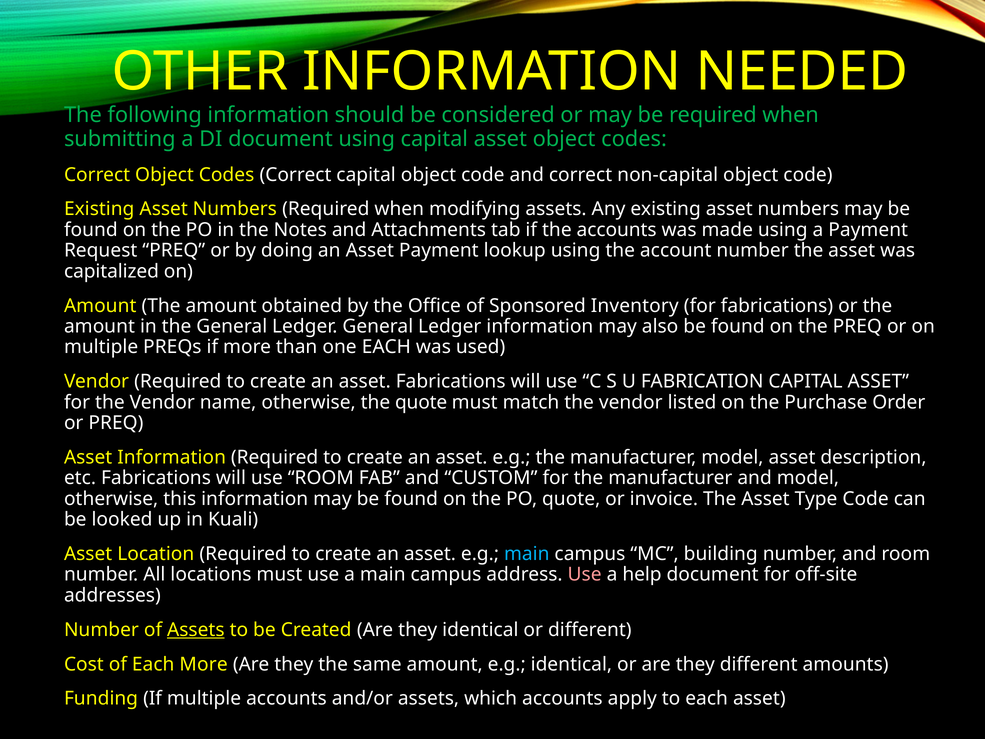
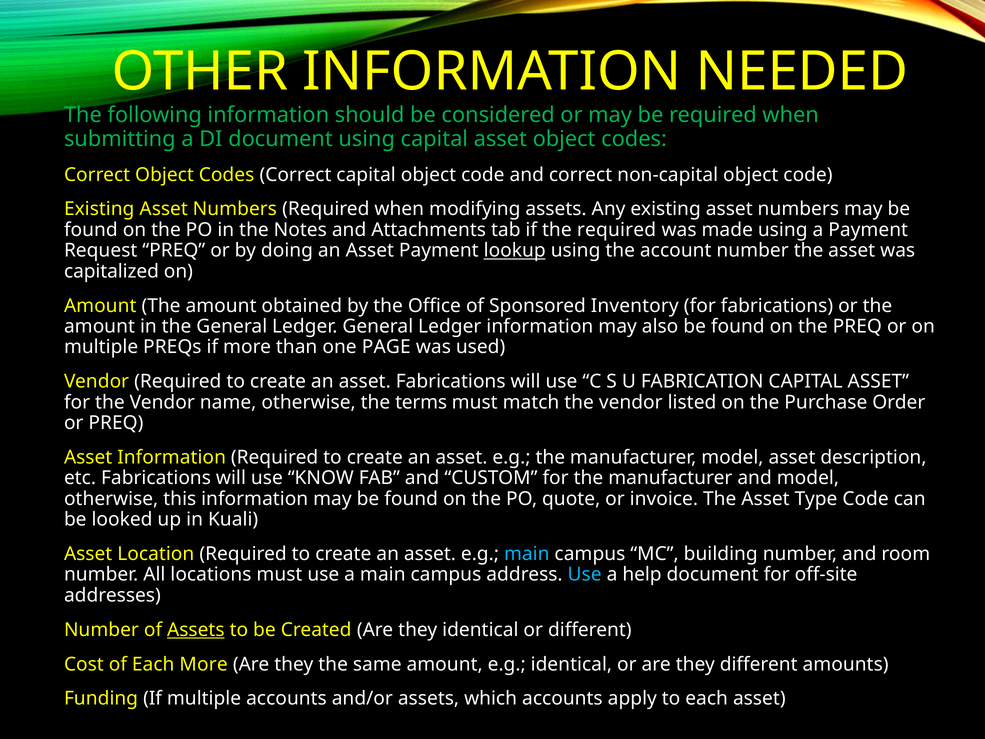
the accounts: accounts -> required
lookup underline: none -> present
one EACH: EACH -> PAGE
the quote: quote -> terms
use ROOM: ROOM -> KNOW
Use at (585, 574) colour: pink -> light blue
